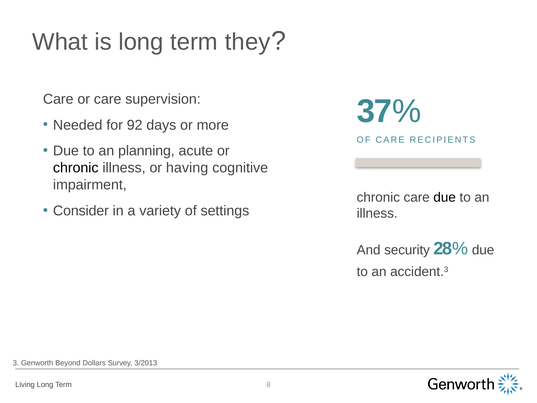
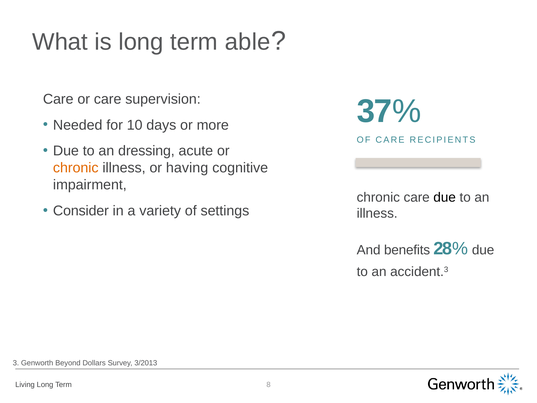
they: they -> able
92: 92 -> 10
planning: planning -> dressing
chronic at (76, 168) colour: black -> orange
security: security -> benefits
